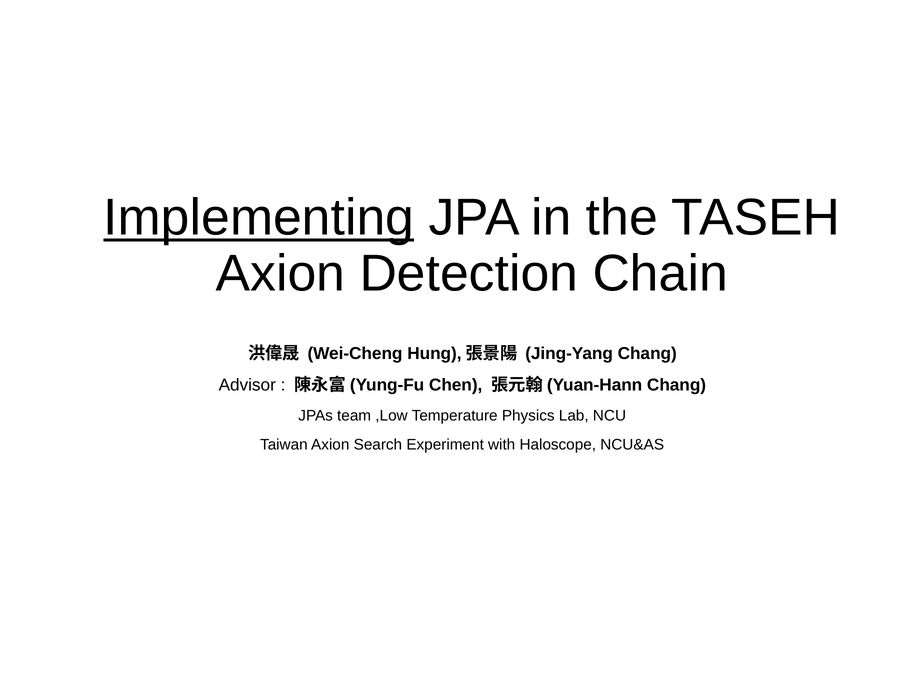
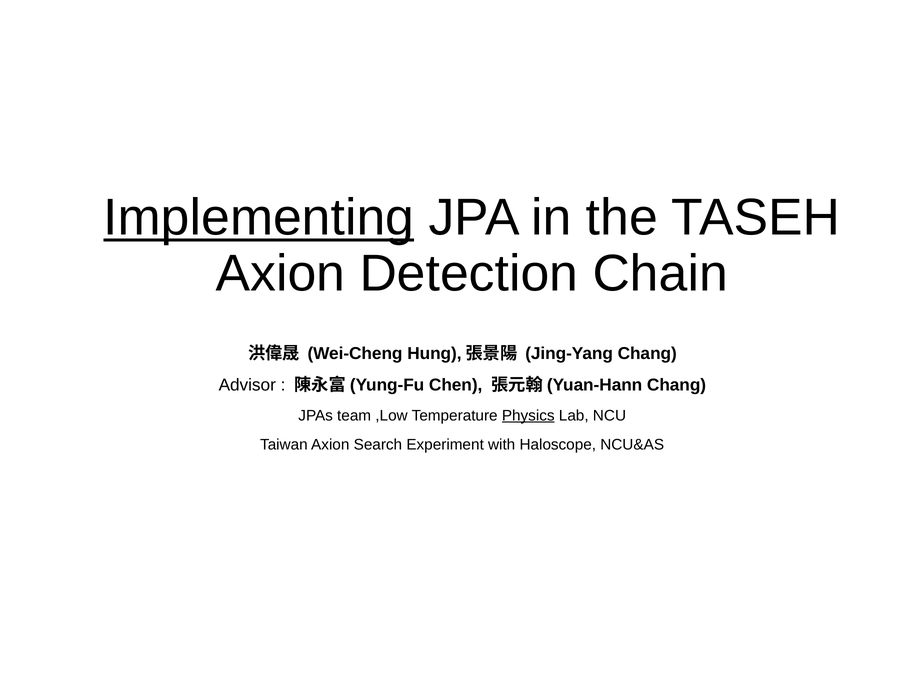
Physics underline: none -> present
